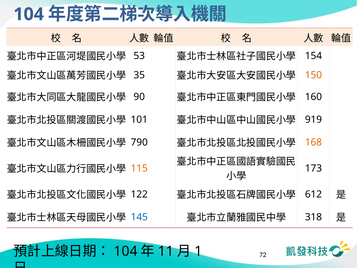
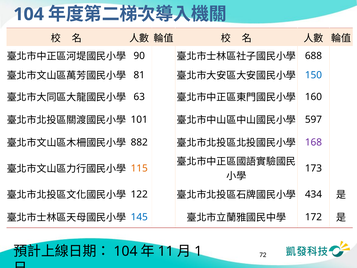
53: 53 -> 90
154: 154 -> 688
35: 35 -> 81
150 colour: orange -> blue
90: 90 -> 63
919: 919 -> 597
790: 790 -> 882
168 colour: orange -> purple
612: 612 -> 434
318: 318 -> 172
